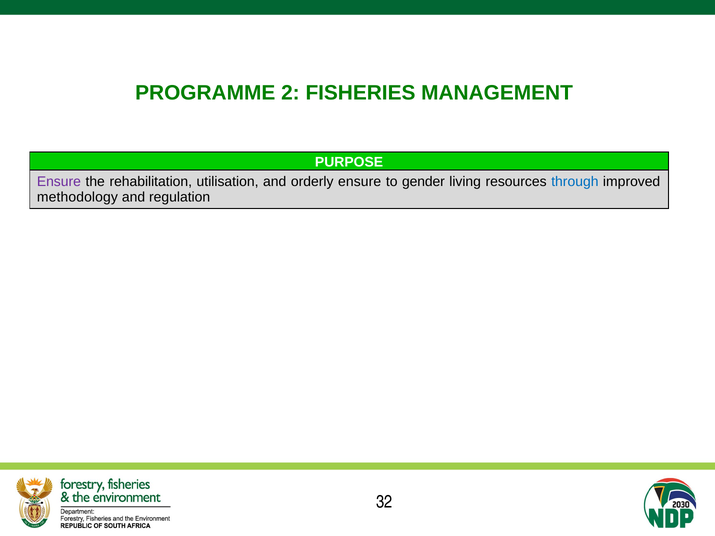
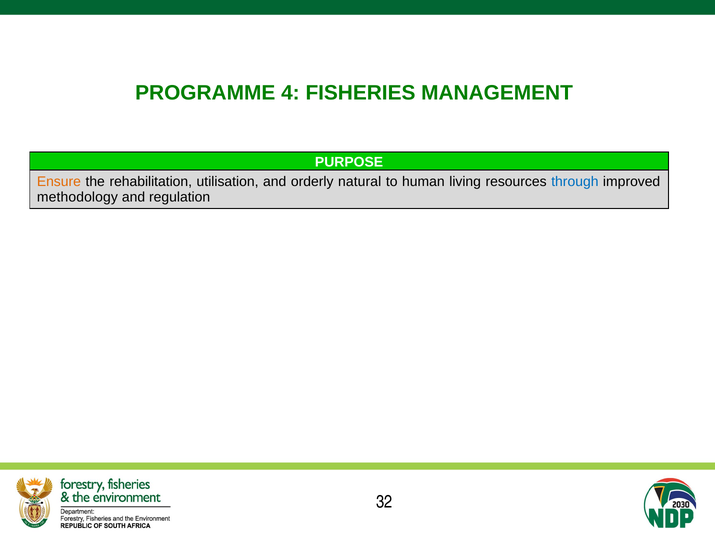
2: 2 -> 4
Ensure at (59, 182) colour: purple -> orange
orderly ensure: ensure -> natural
gender: gender -> human
